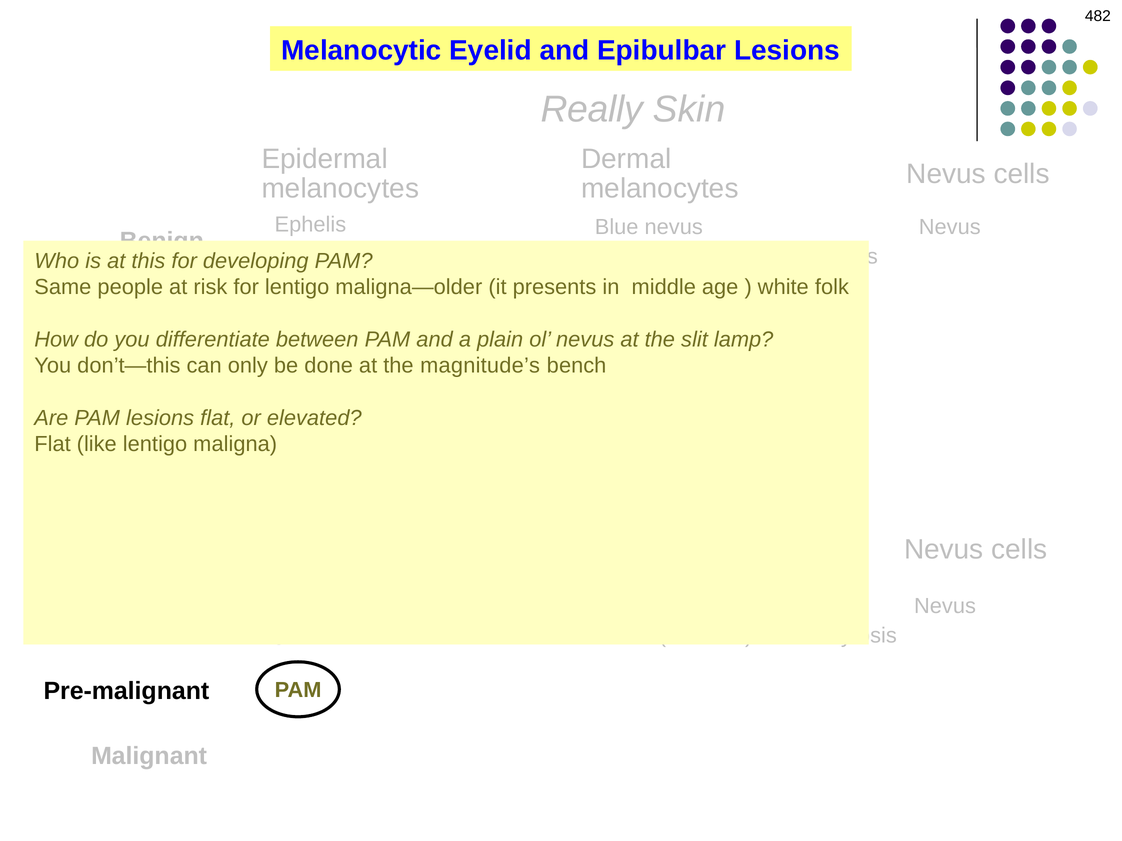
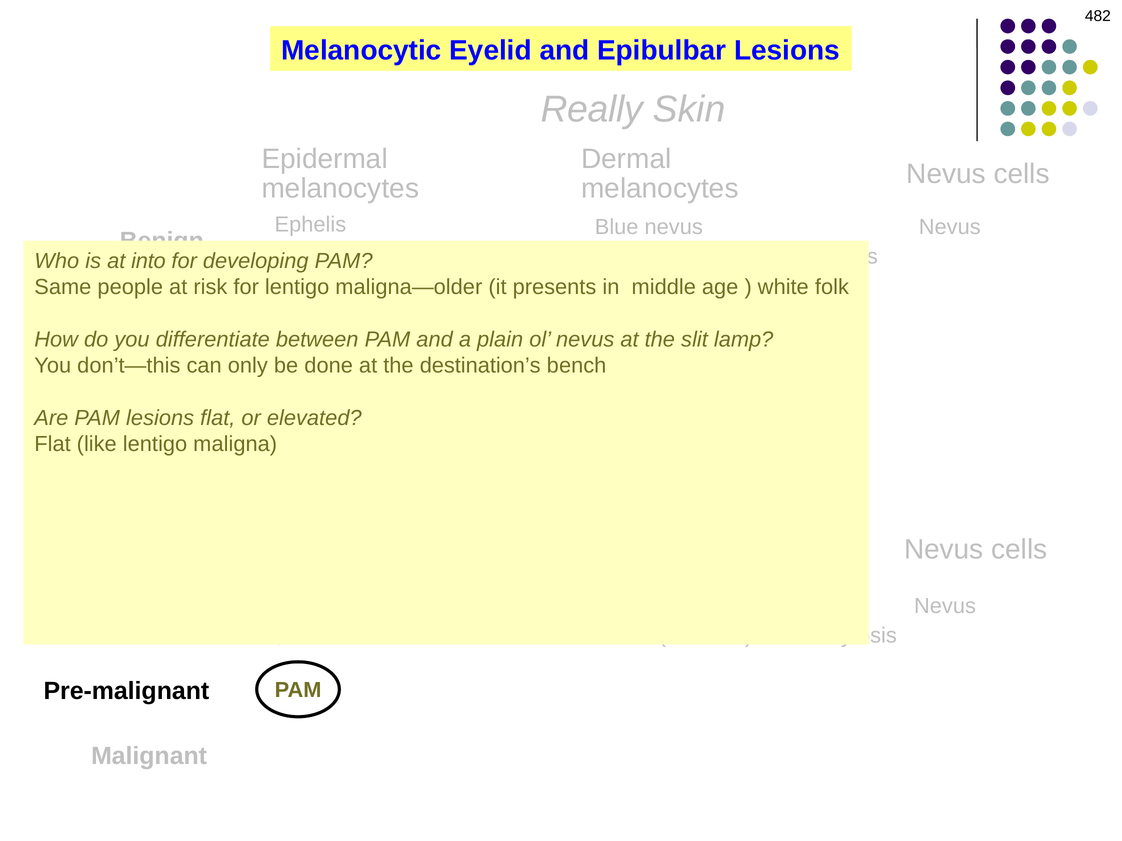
at this: this -> into
magnitude’s: magnitude’s -> destination’s
